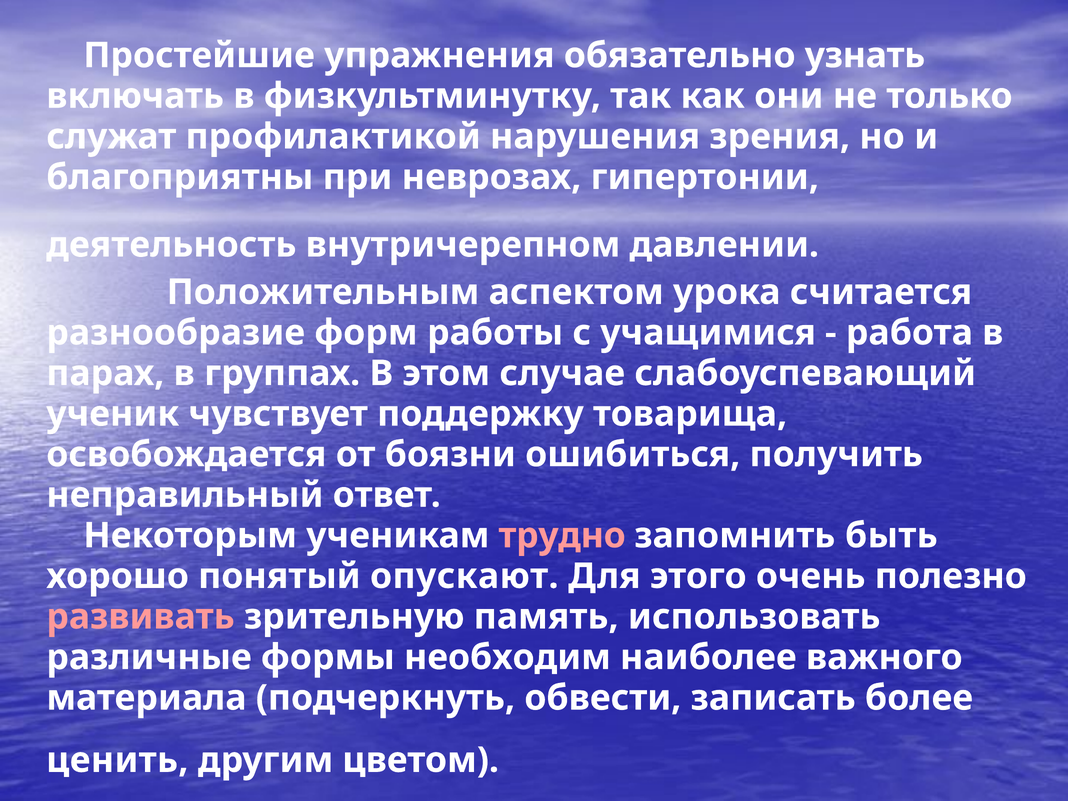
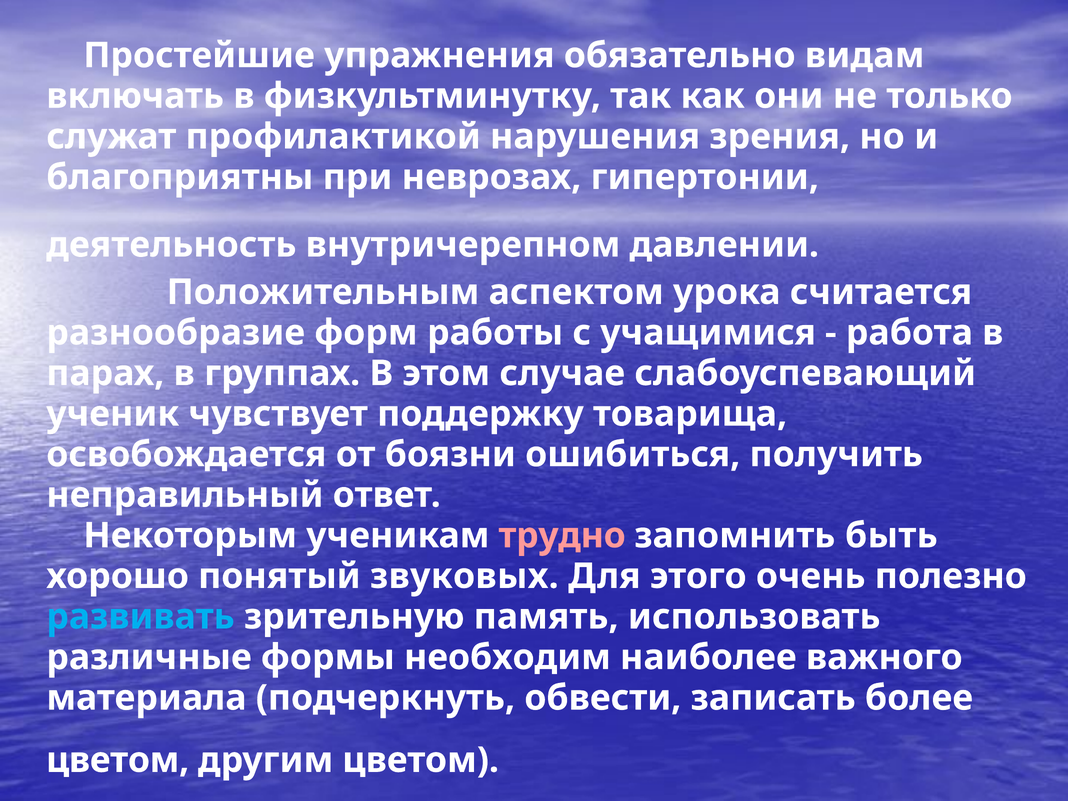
узнать: узнать -> видам
опускают: опускают -> звуковых
развивать colour: pink -> light blue
ценить at (117, 760): ценить -> цветом
